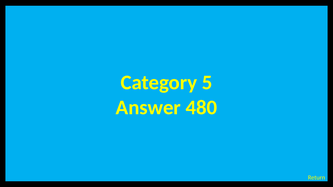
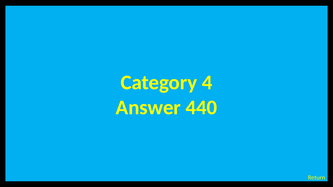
5: 5 -> 4
480: 480 -> 440
